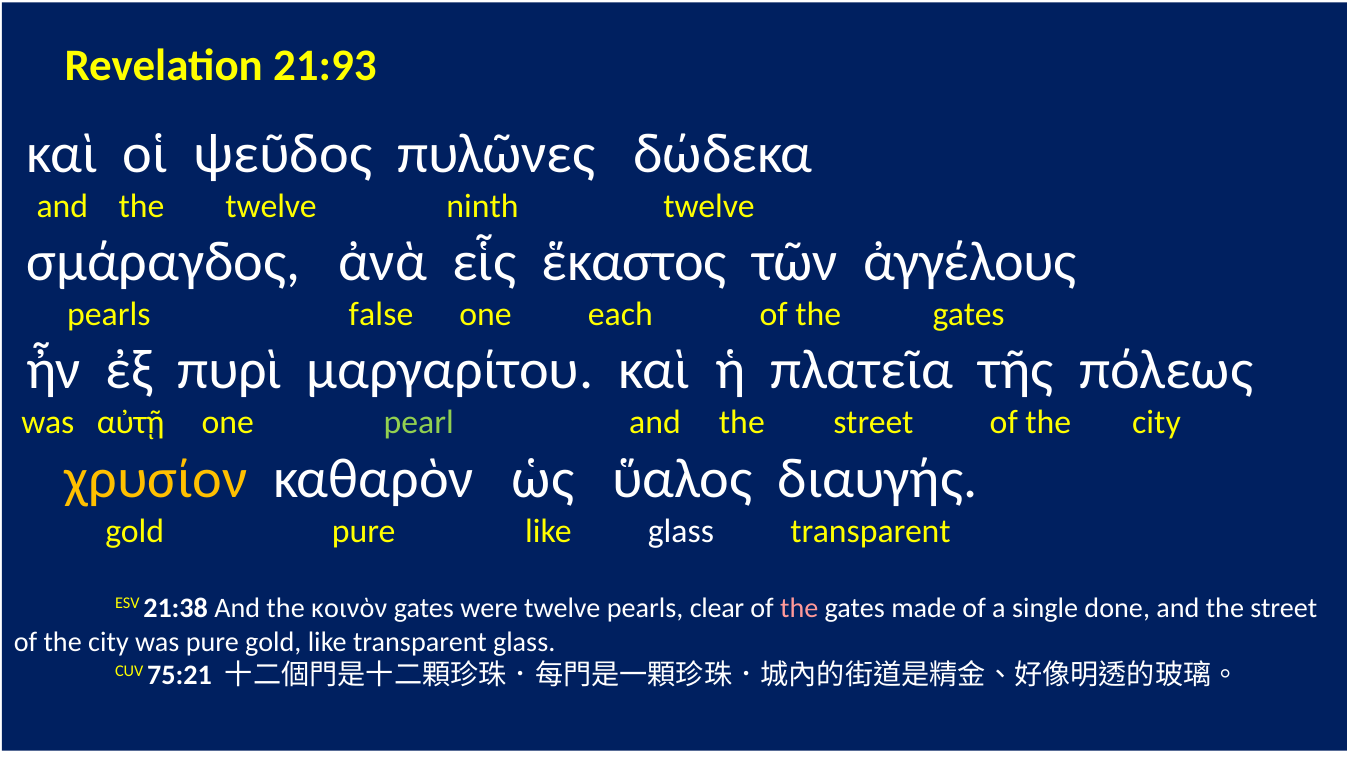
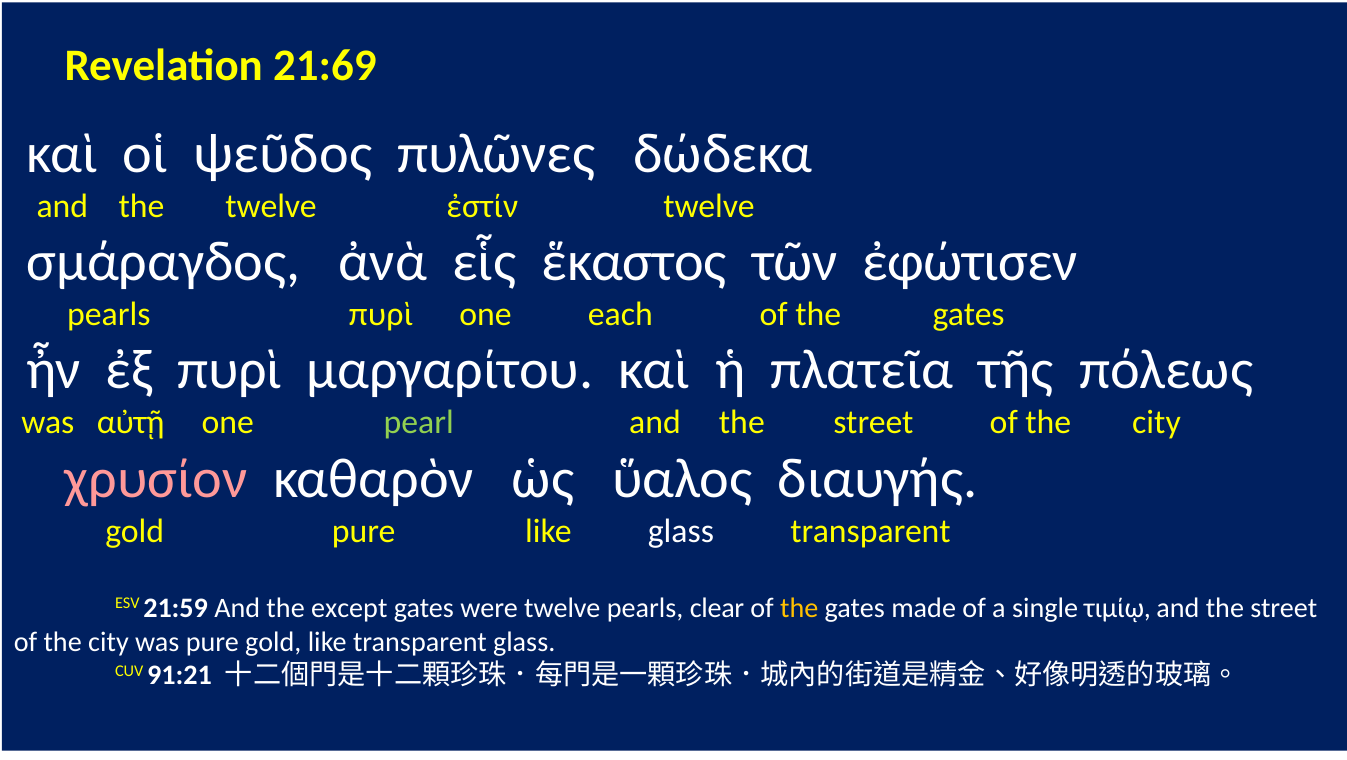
21:93: 21:93 -> 21:69
ninth: ninth -> ἐστίν
ἀγγέλους: ἀγγέλους -> ἐφώτισεν
pearls false: false -> πυρὶ
χρυσίον colour: yellow -> pink
21:38: 21:38 -> 21:59
κοινὸν: κοινὸν -> except
the at (799, 608) colour: pink -> yellow
done: done -> τιμίῳ
75:21: 75:21 -> 91:21
